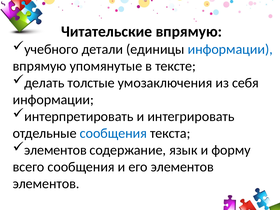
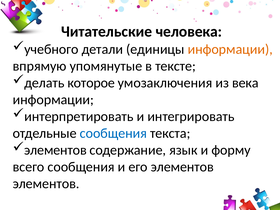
Читательские впрямую: впрямую -> человека
информации at (230, 49) colour: blue -> orange
толстые: толстые -> которое
себя: себя -> века
